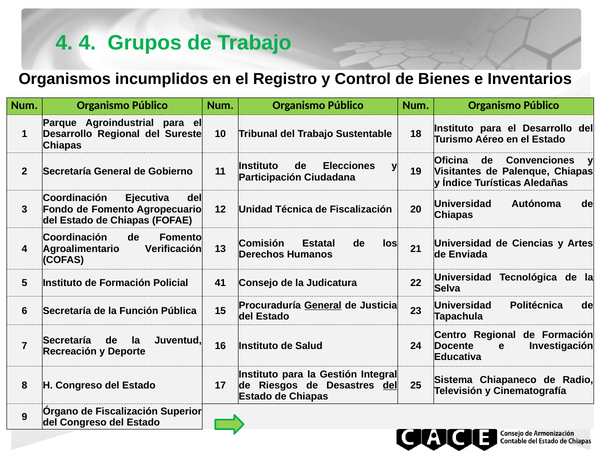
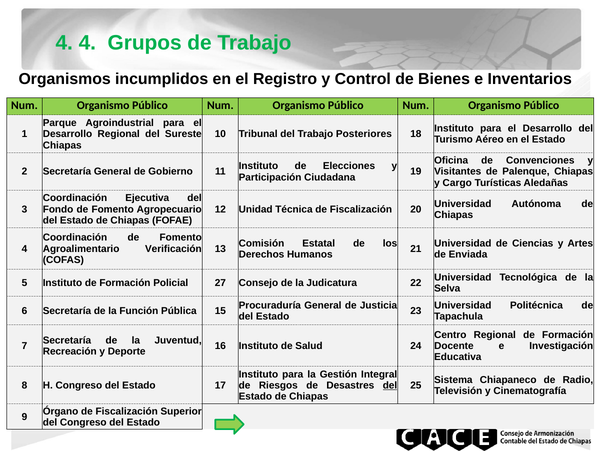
Sustentable: Sustentable -> Posteriores
Índice: Índice -> Cargo
41: 41 -> 27
General at (323, 305) underline: present -> none
